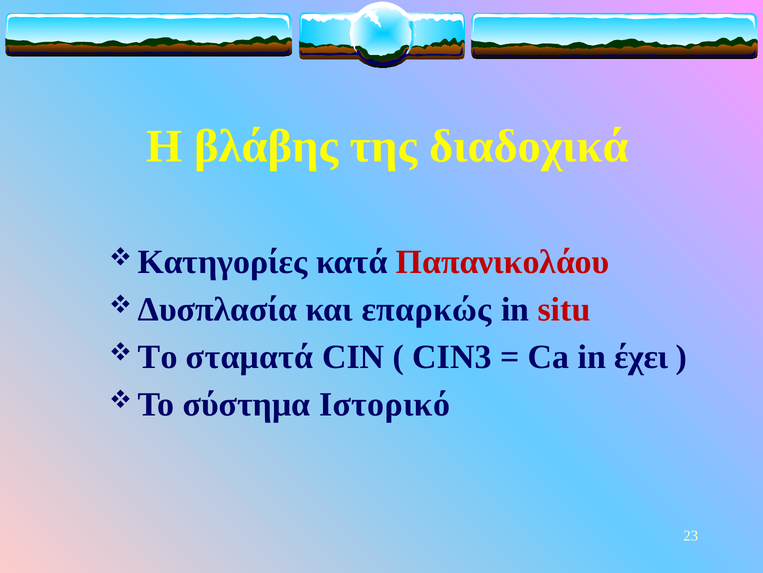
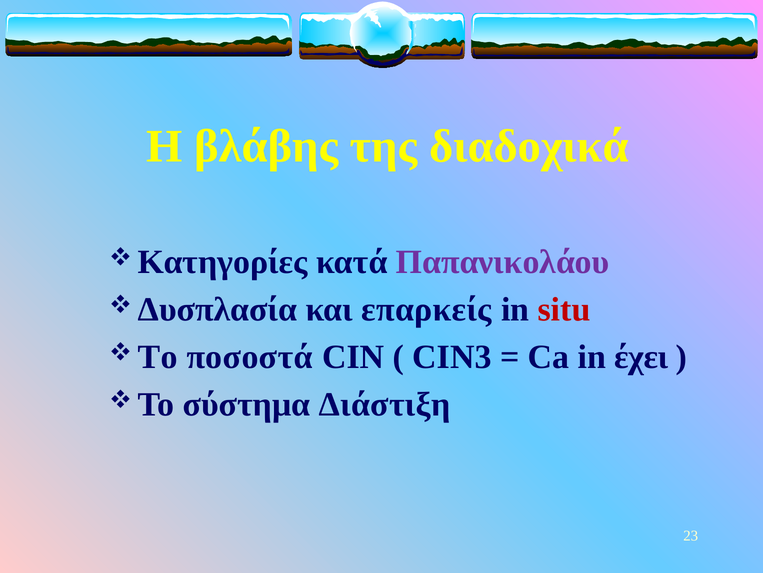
Παπανικολάου colour: red -> purple
επαρκώς: επαρκώς -> επαρκείς
σταματά: σταματά -> ποσοστά
Ιστορικό: Ιστορικό -> Διάστιξη
